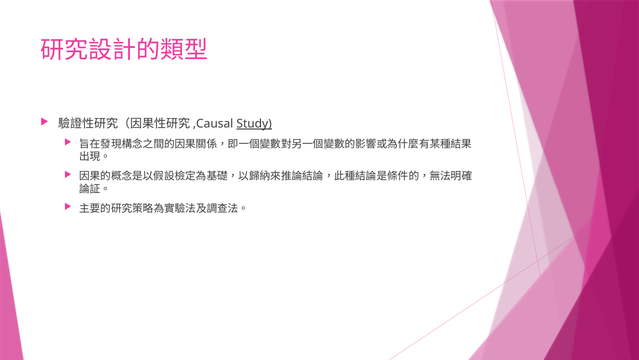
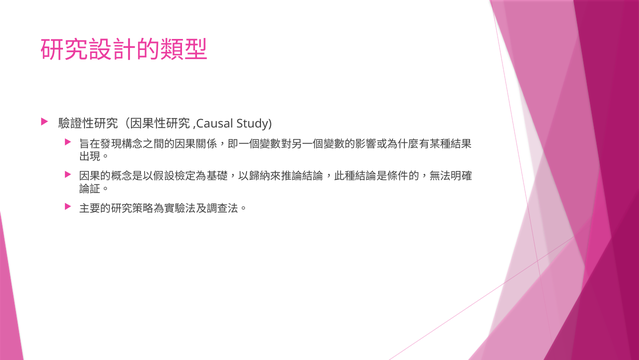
Study underline: present -> none
